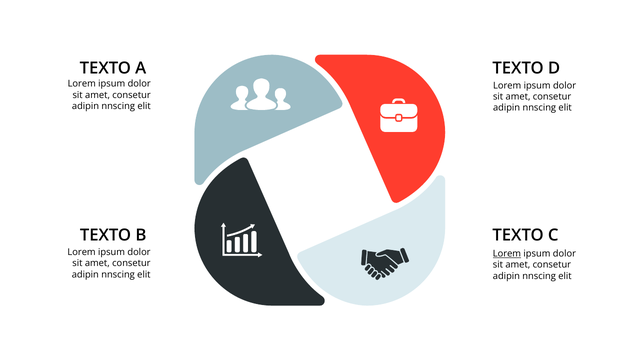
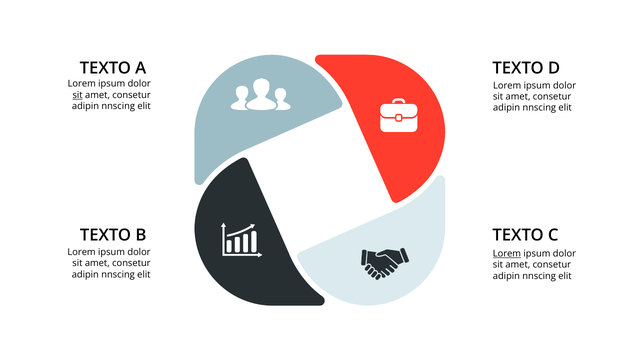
sit at (78, 95) underline: none -> present
